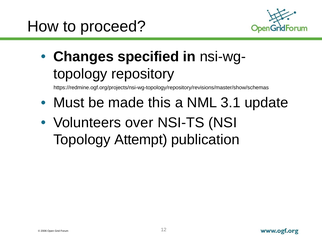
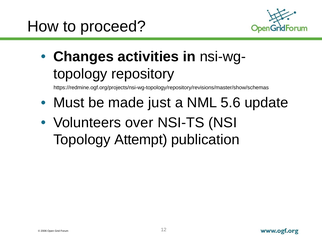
specified: specified -> activities
this: this -> just
3.1: 3.1 -> 5.6
